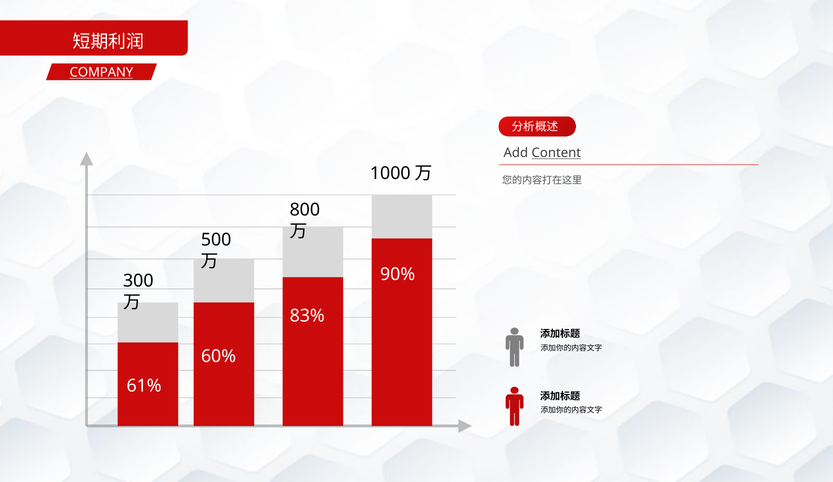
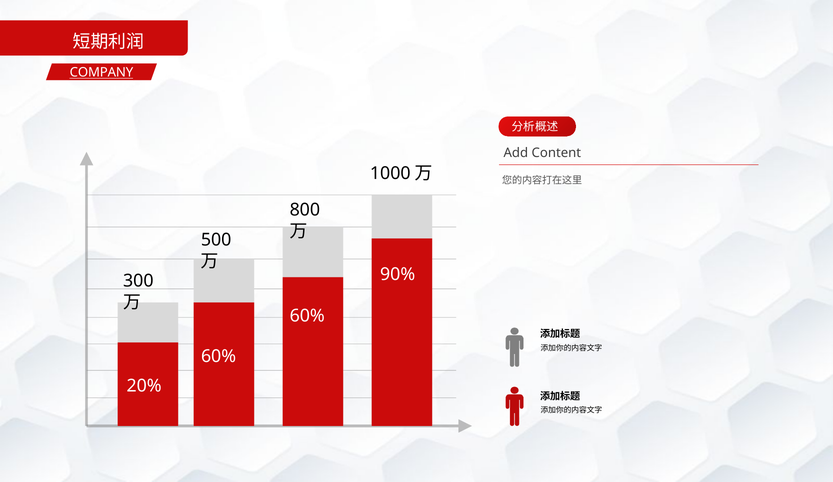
Content underline: present -> none
83% at (307, 316): 83% -> 60%
61%: 61% -> 20%
